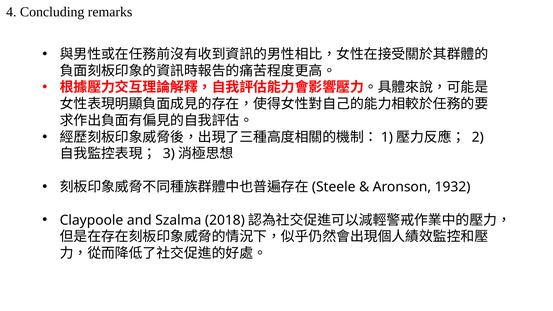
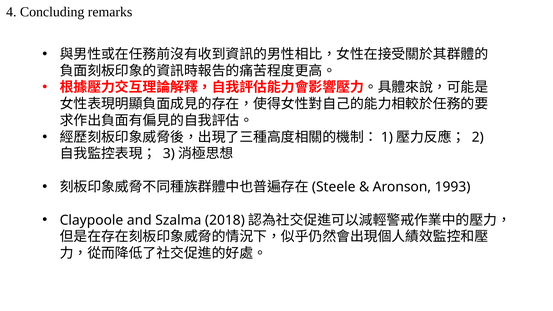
1932: 1932 -> 1993
